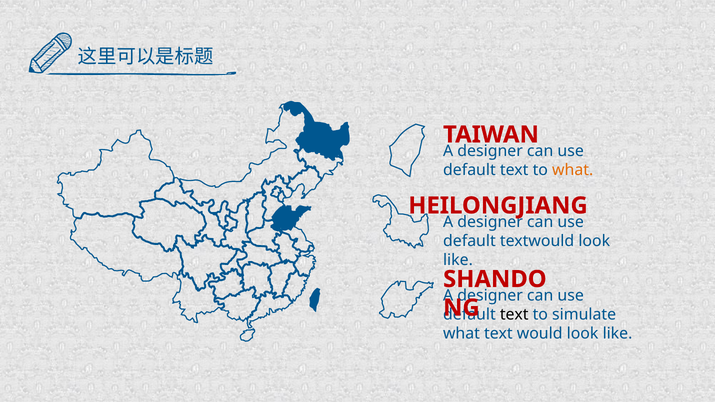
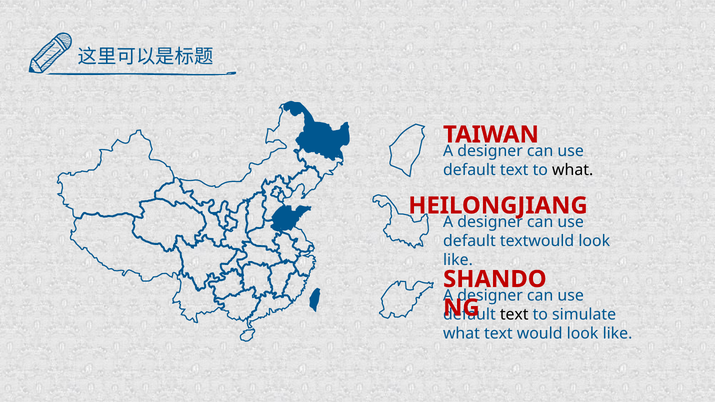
what at (573, 170) colour: orange -> black
